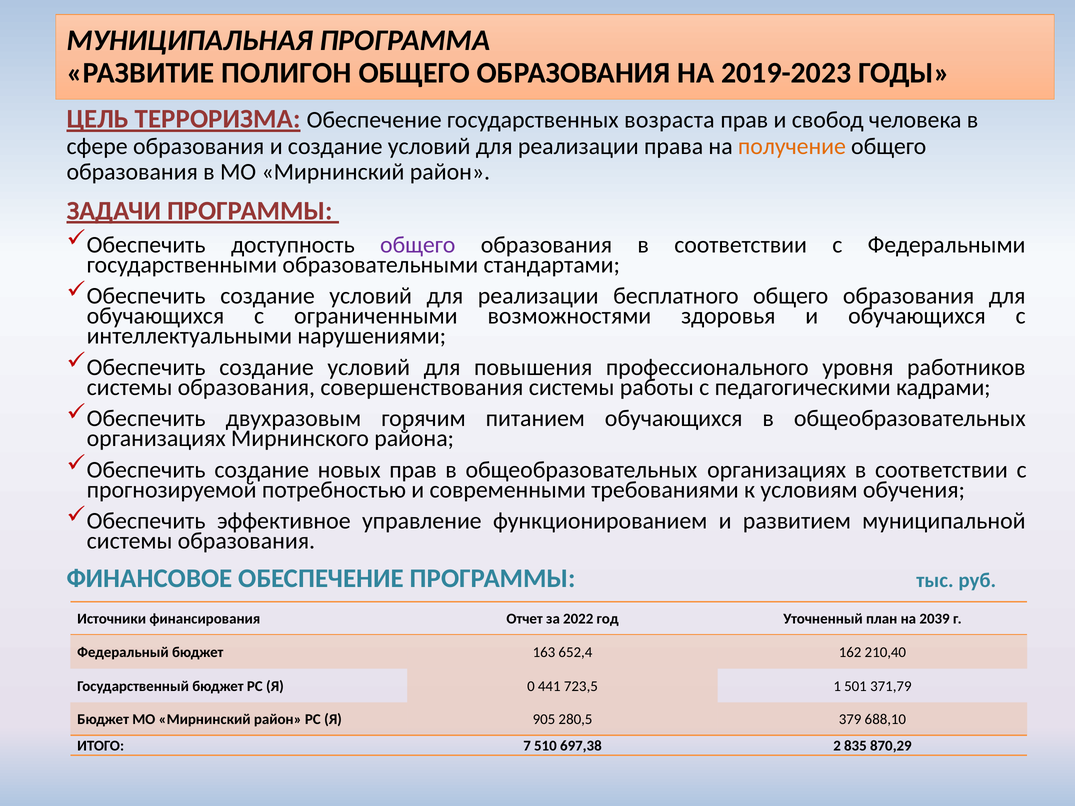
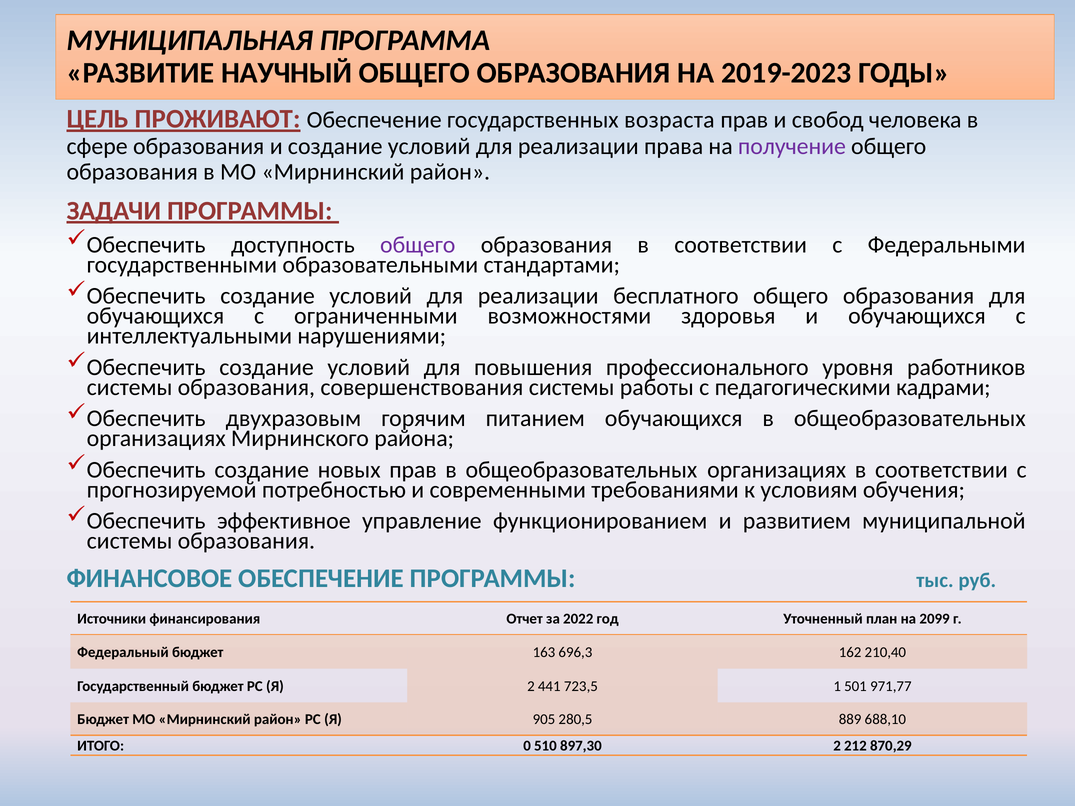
ПОЛИГОН: ПОЛИГОН -> НАУЧНЫЙ
ТЕРРОРИЗМА: ТЕРРОРИЗМА -> ПРОЖИВАЮТ
получение colour: orange -> purple
2039: 2039 -> 2099
652,4: 652,4 -> 696,3
Я 0: 0 -> 2
371,79: 371,79 -> 971,77
379: 379 -> 889
7: 7 -> 0
697,38: 697,38 -> 897,30
835: 835 -> 212
